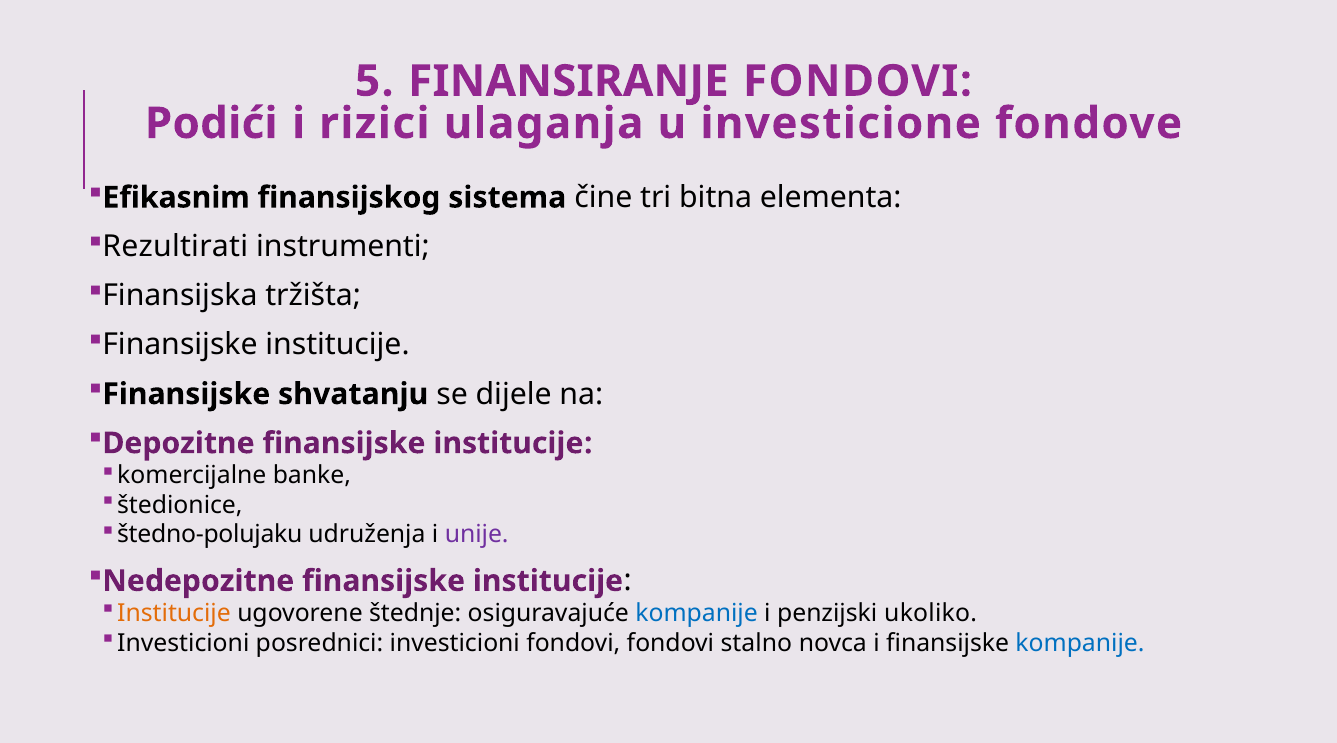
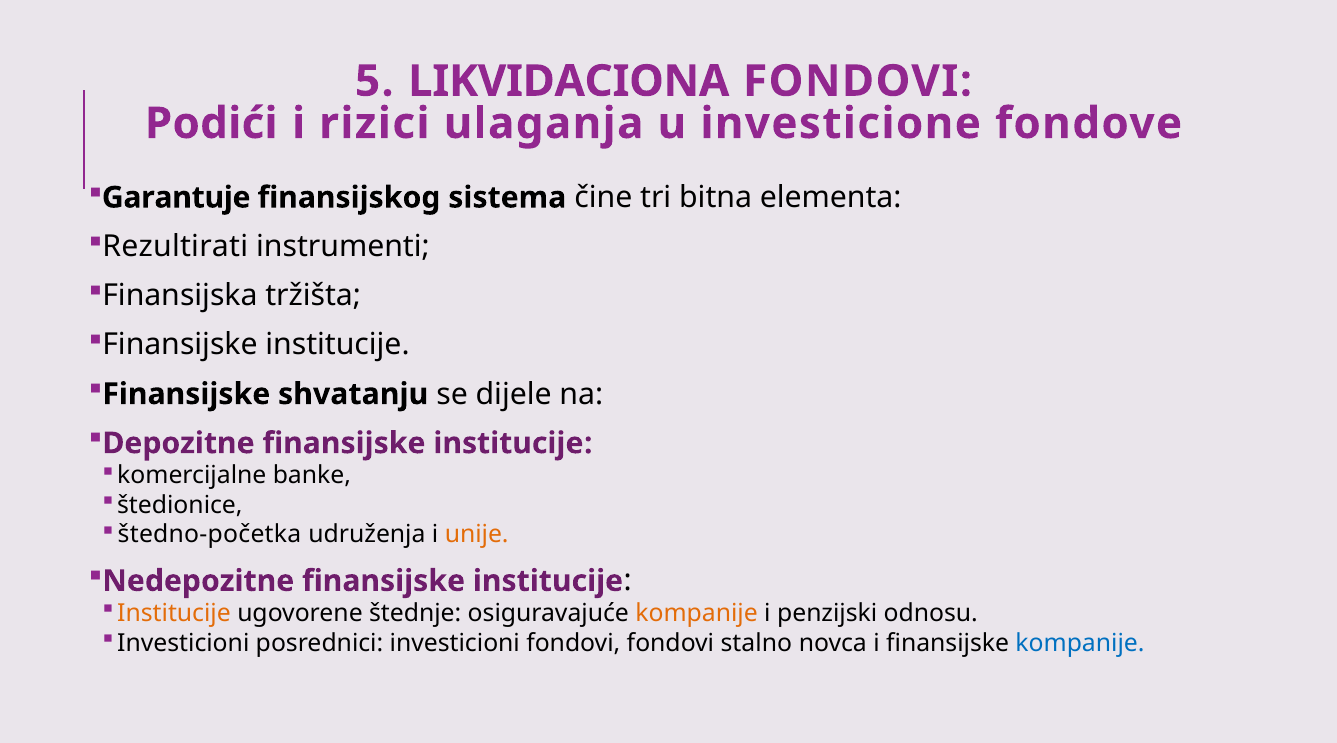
FINANSIRANJE: FINANSIRANJE -> LIKVIDACIONA
Efikasnim: Efikasnim -> Garantuje
štedno-polujaku: štedno-polujaku -> štedno-početka
unije colour: purple -> orange
kompanije at (697, 613) colour: blue -> orange
ukoliko: ukoliko -> odnosu
